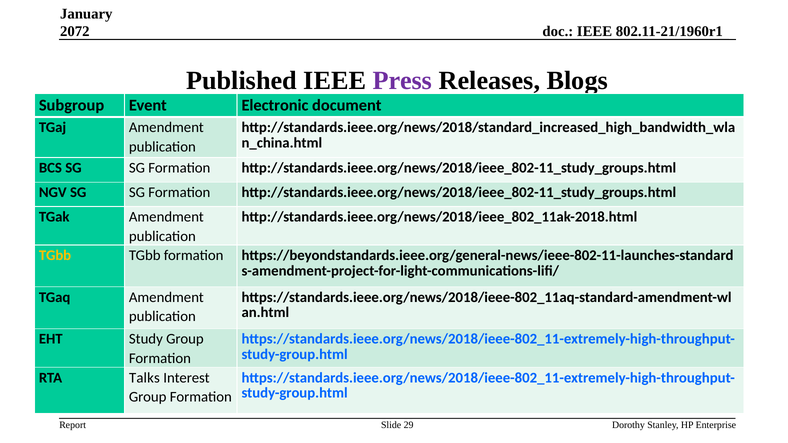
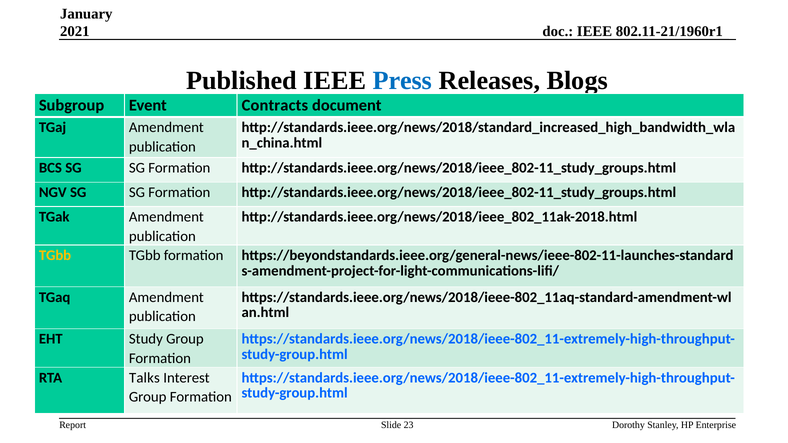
2072: 2072 -> 2021
Press colour: purple -> blue
Electronic: Electronic -> Contracts
29: 29 -> 23
